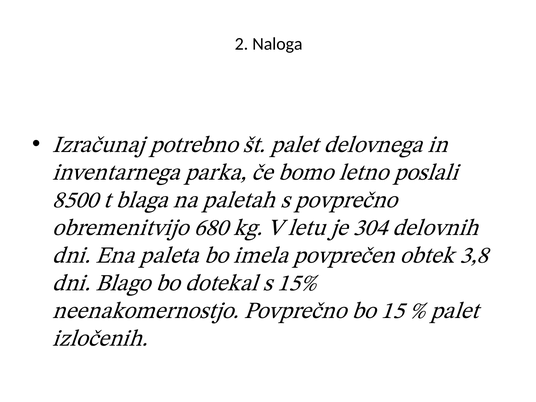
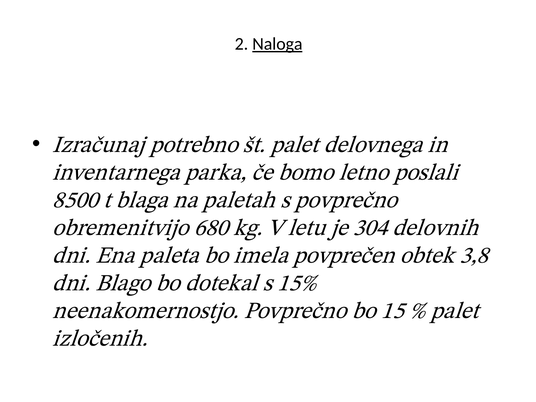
Naloga underline: none -> present
